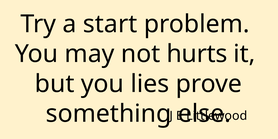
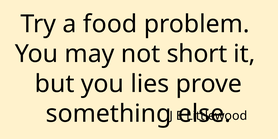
start: start -> food
hurts: hurts -> short
